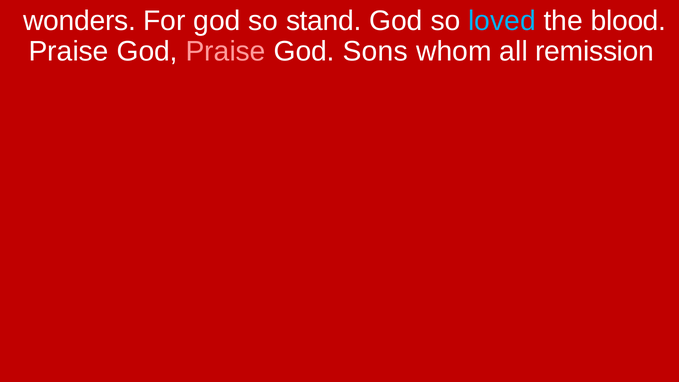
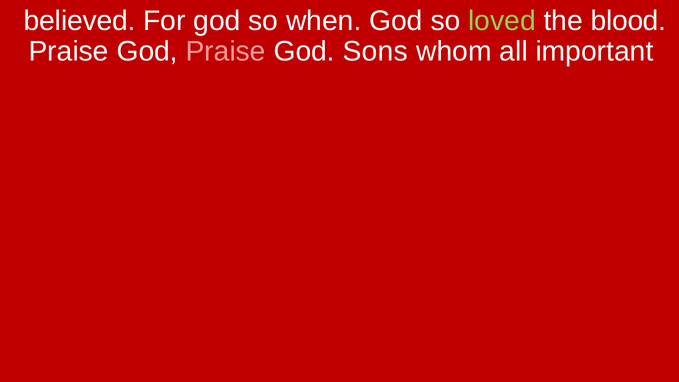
wonders: wonders -> believed
stand: stand -> when
loved colour: light blue -> light green
remission: remission -> important
